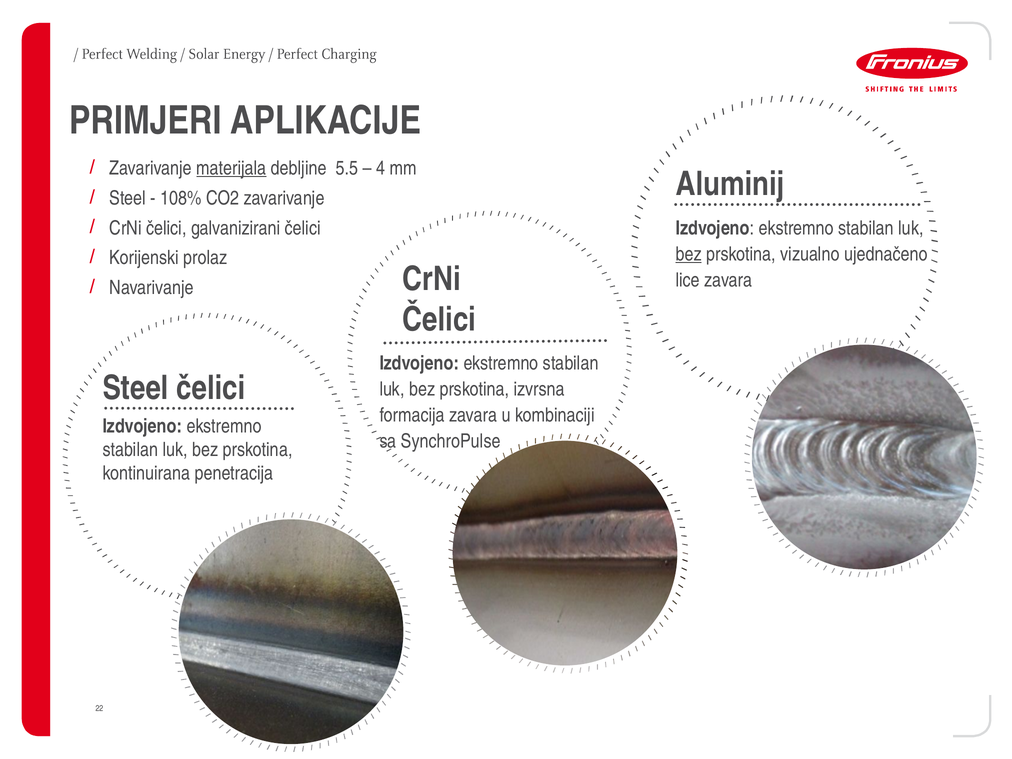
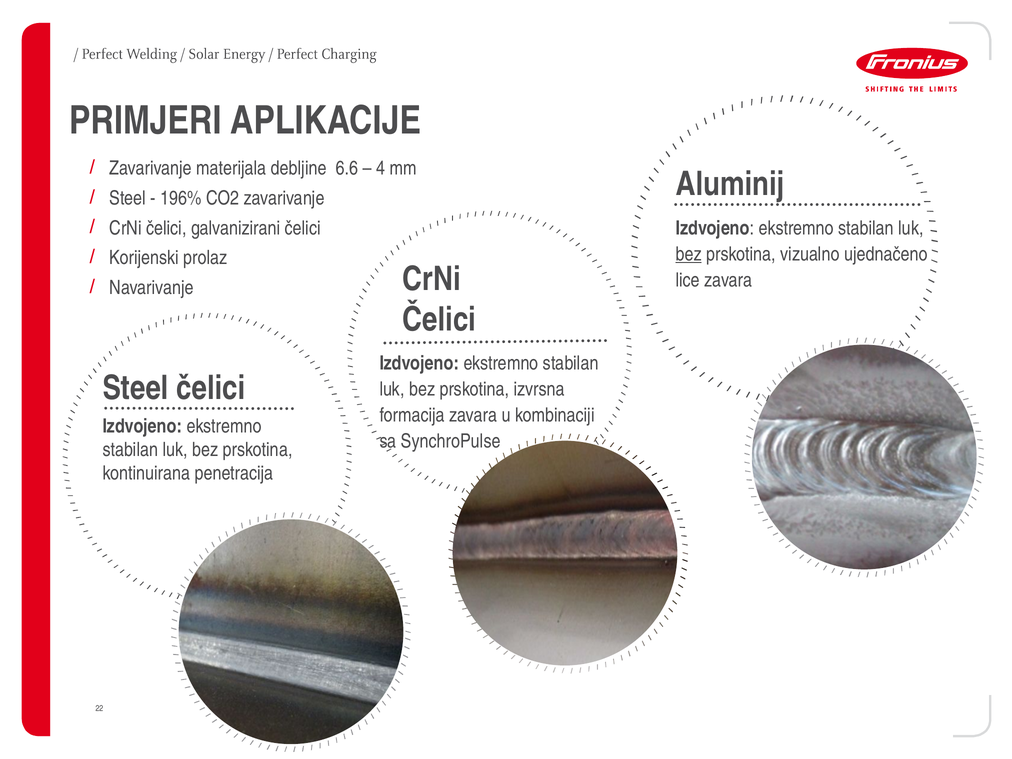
materijala underline: present -> none
5.5: 5.5 -> 6.6
108%: 108% -> 196%
